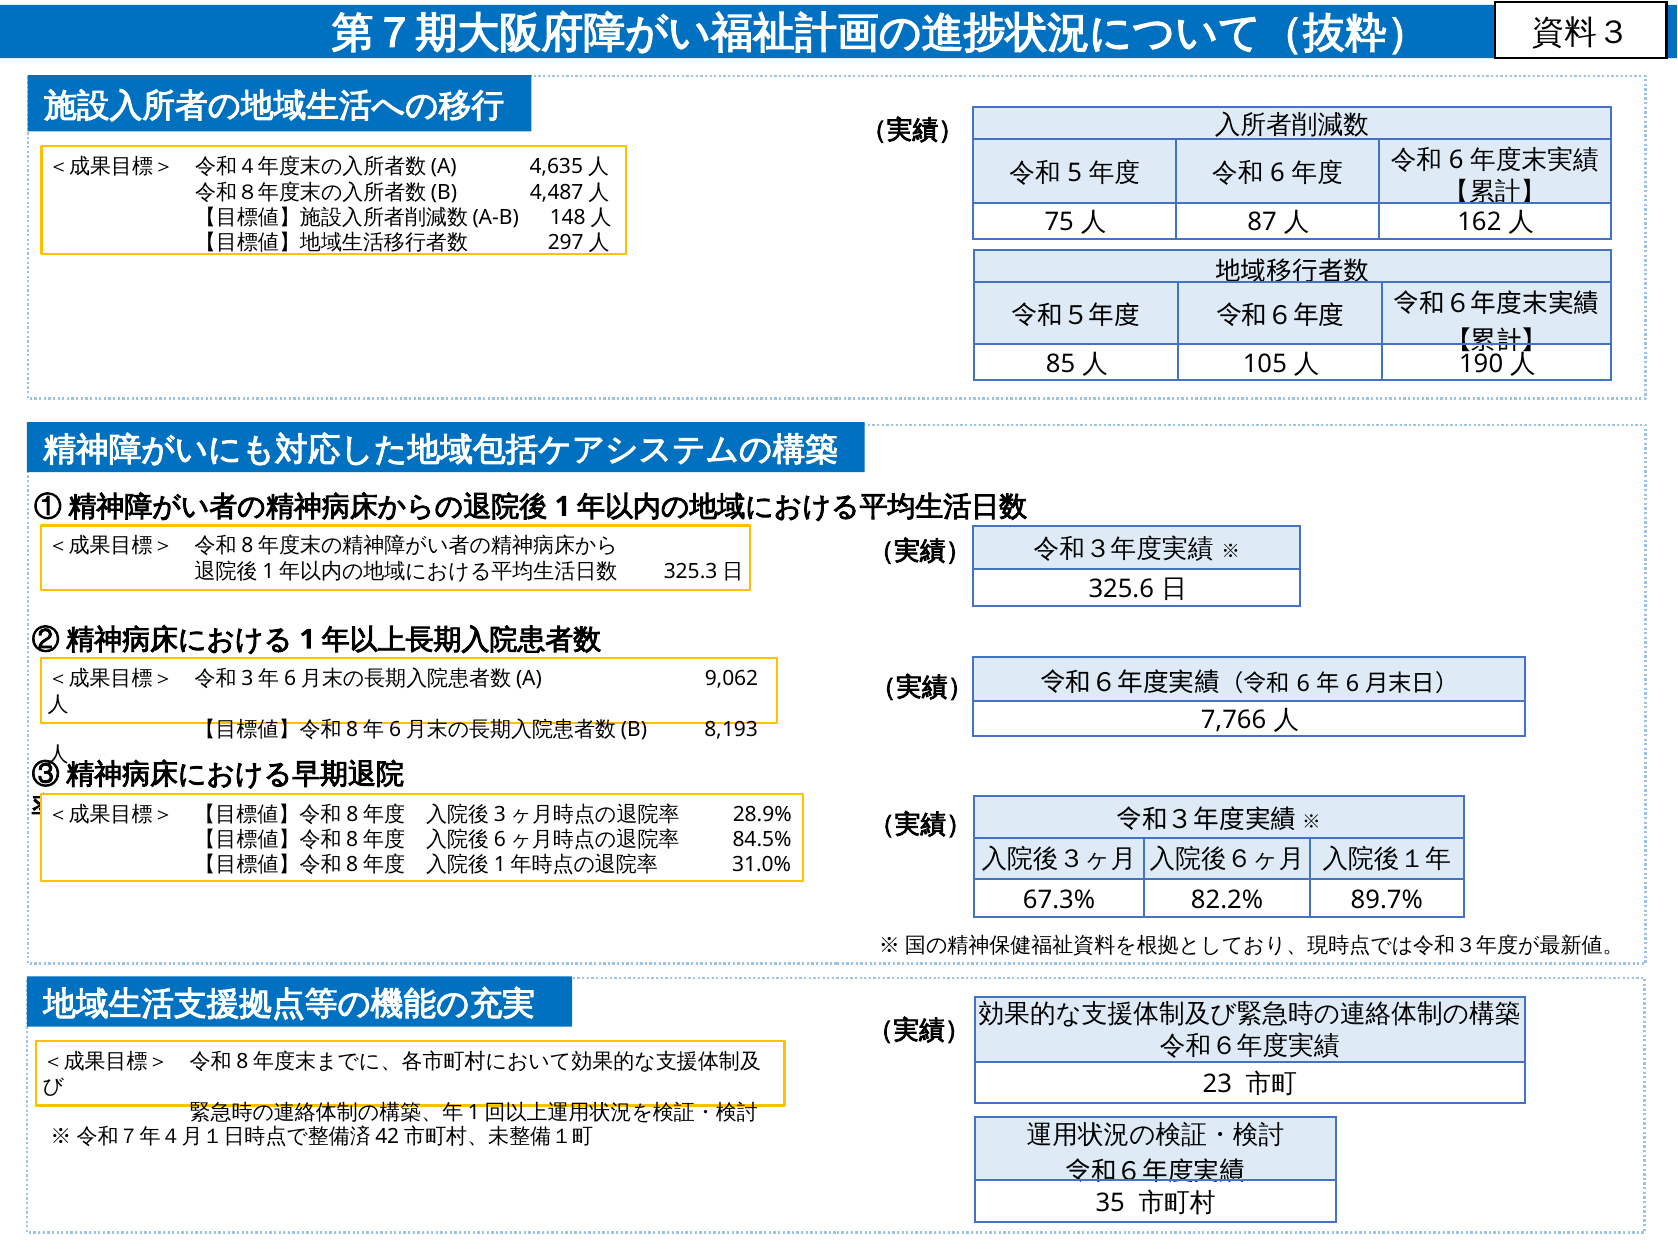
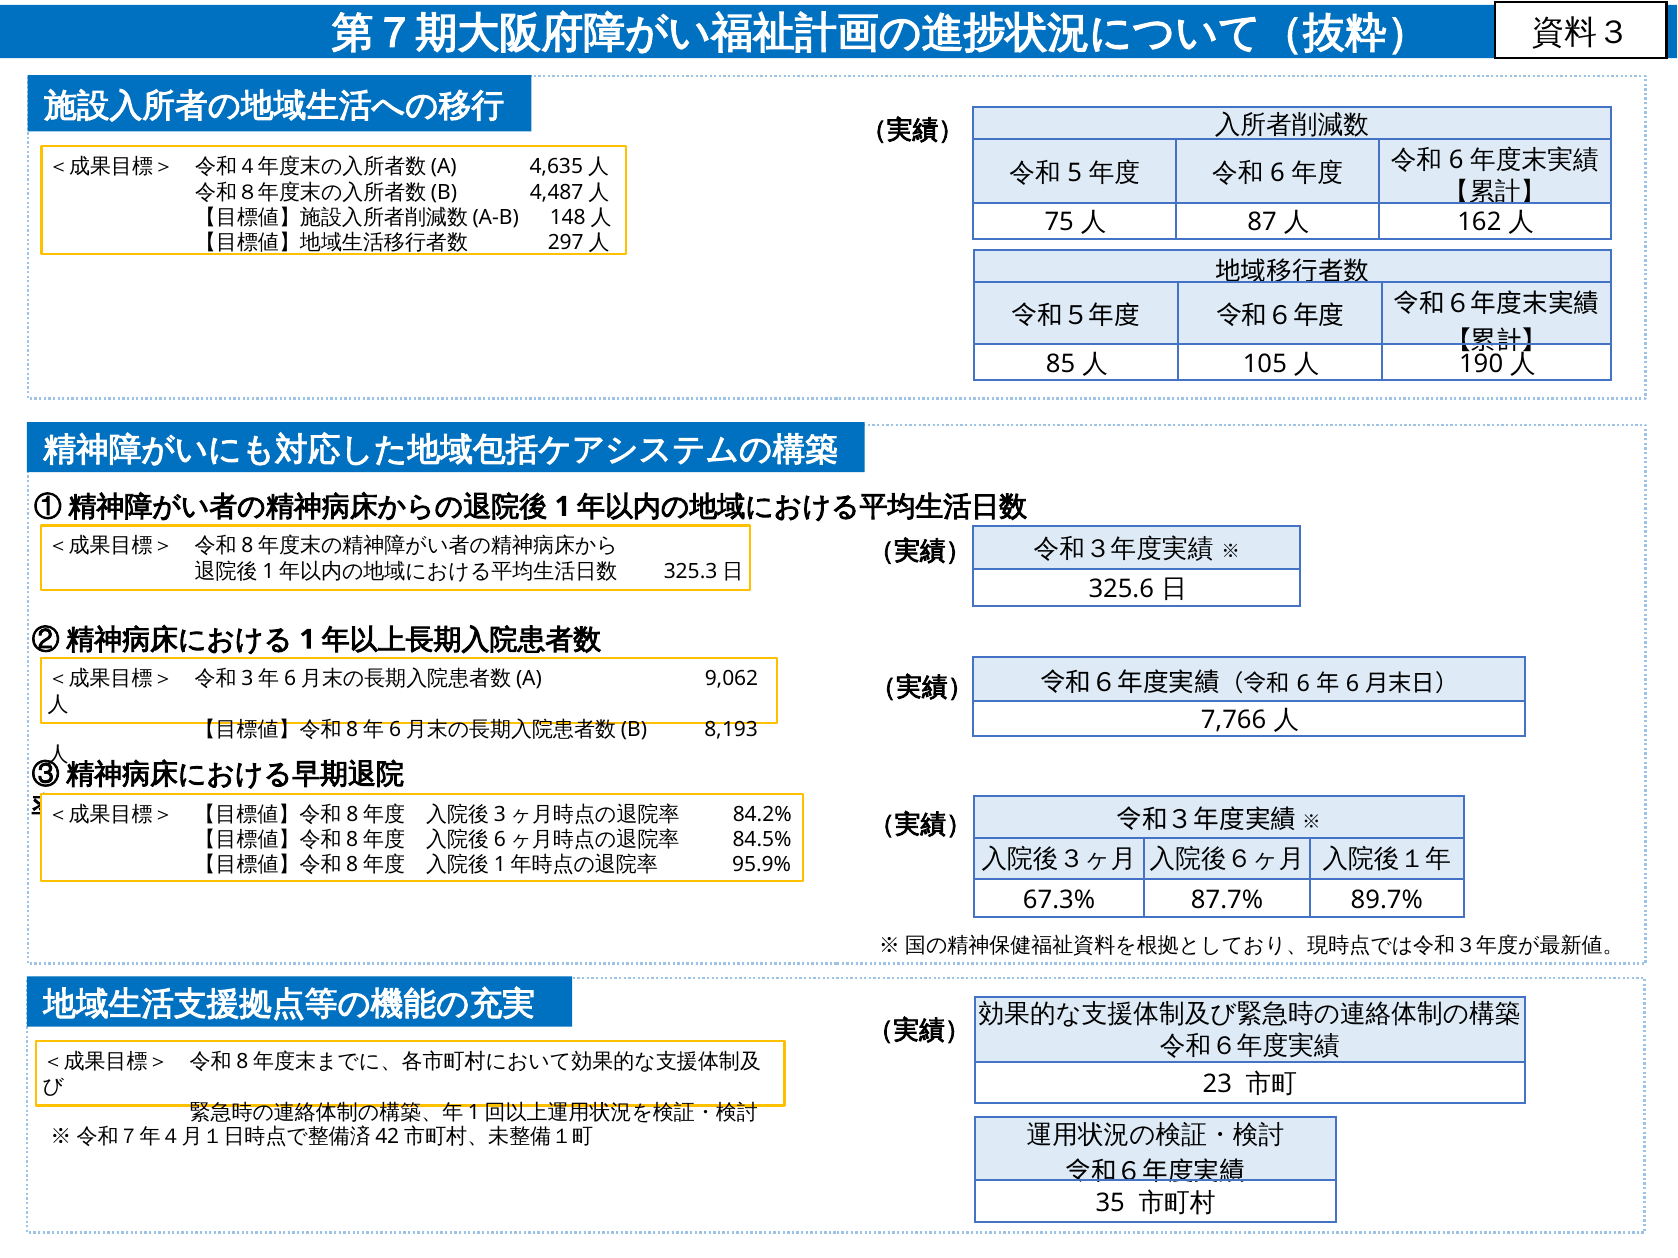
28.9%: 28.9% -> 84.2%
31.0%: 31.0% -> 95.9%
82.2%: 82.2% -> 87.7%
